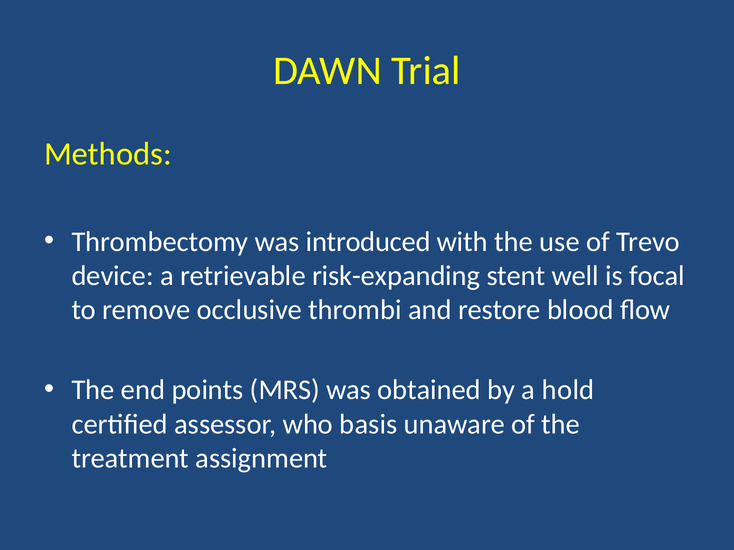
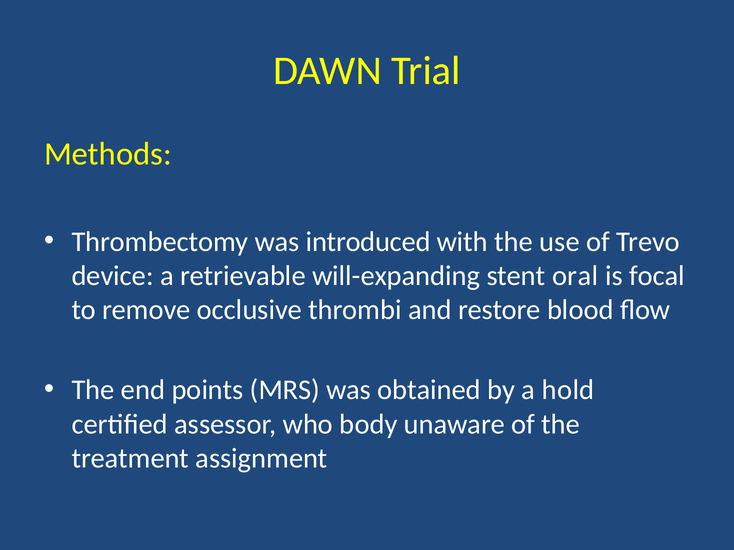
risk-expanding: risk-expanding -> will-expanding
well: well -> oral
basis: basis -> body
